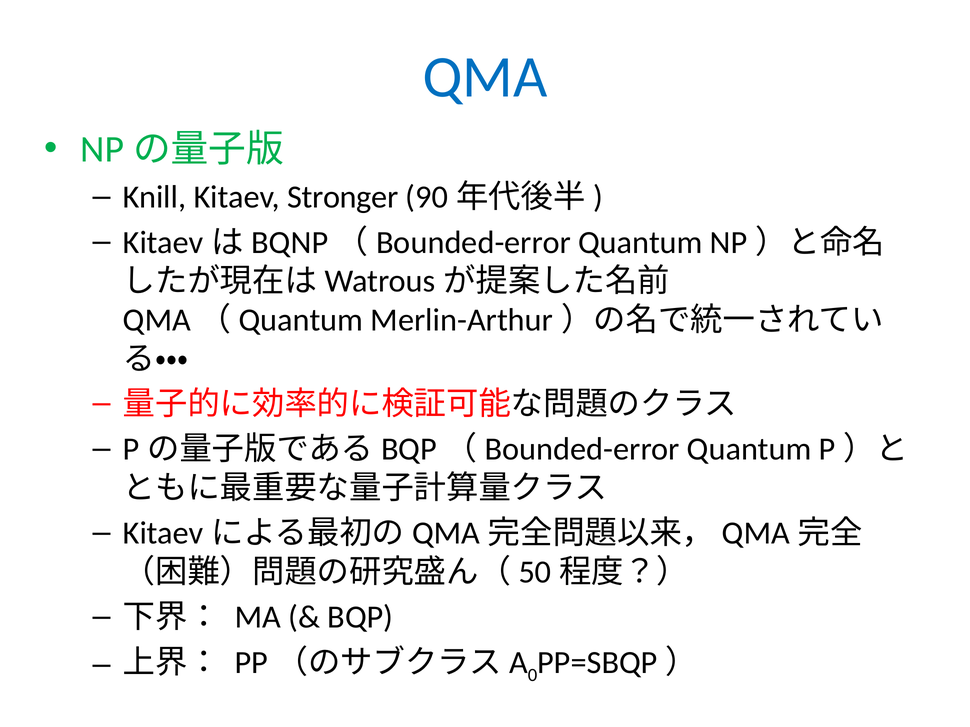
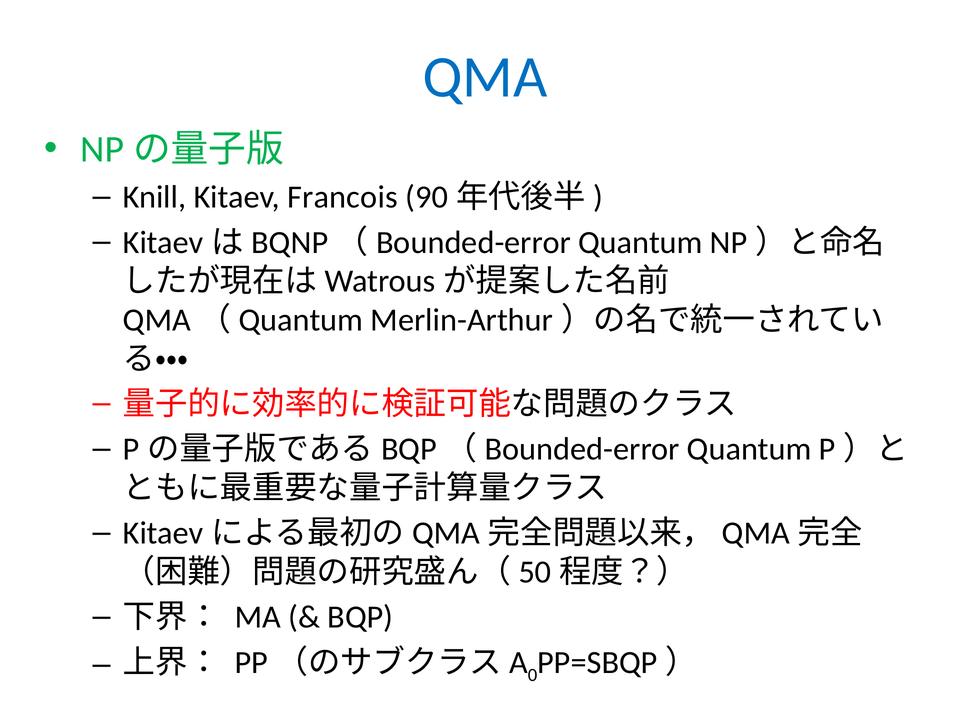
Stronger: Stronger -> Francois
